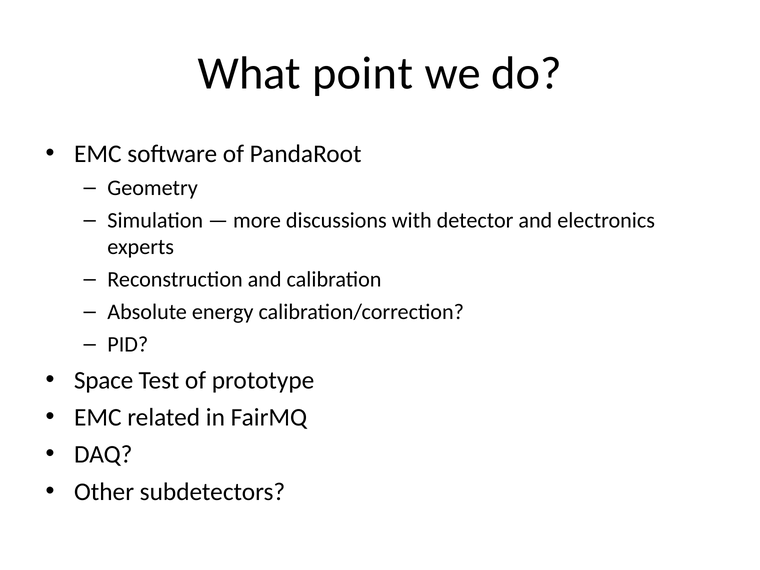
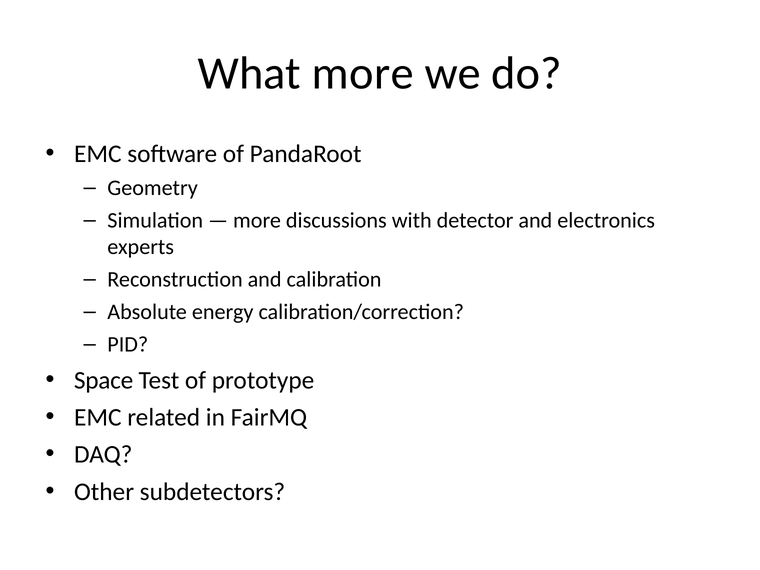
What point: point -> more
